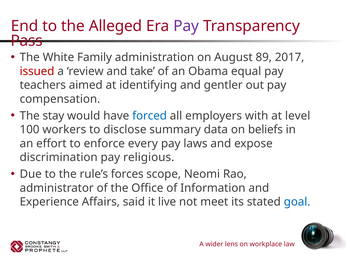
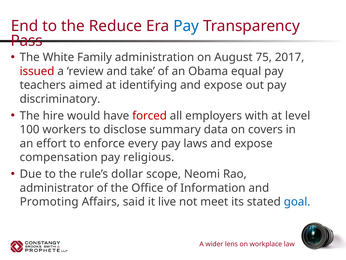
Alleged: Alleged -> Reduce
Pay at (186, 26) colour: purple -> blue
89: 89 -> 75
identifying and gentler: gentler -> expose
compensation: compensation -> discriminatory
stay: stay -> hire
forced colour: blue -> red
beliefs: beliefs -> covers
discrimination: discrimination -> compensation
forces: forces -> dollar
Experience: Experience -> Promoting
